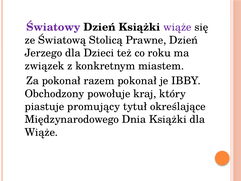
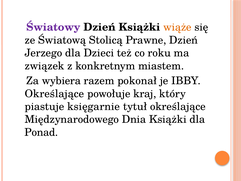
wiąże at (177, 27) colour: purple -> orange
Za pokonał: pokonał -> wybiera
Obchodzony at (54, 94): Obchodzony -> Określające
promujący: promujący -> księgarnie
Wiąże at (41, 132): Wiąże -> Ponad
